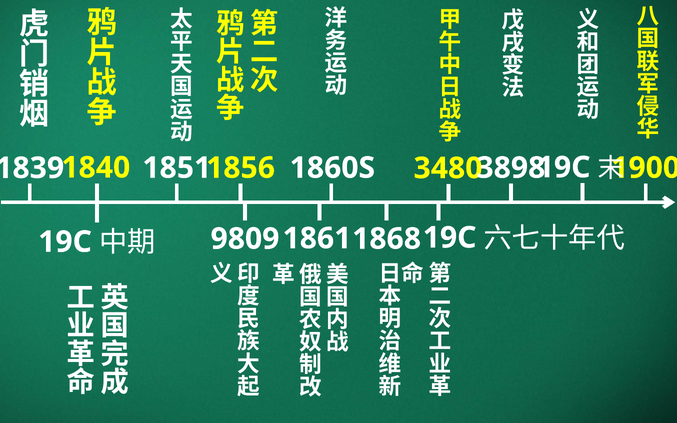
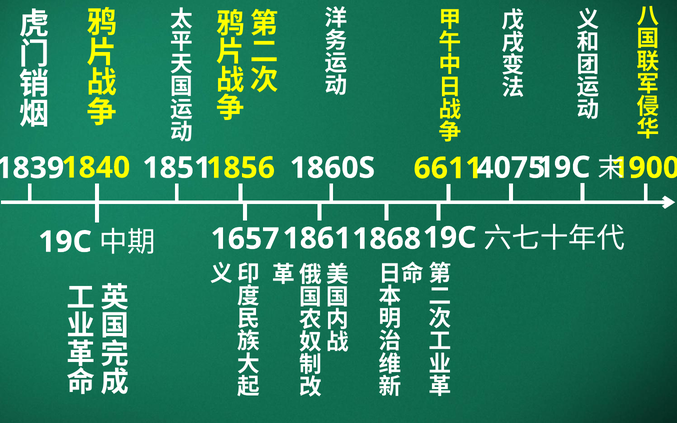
3898: 3898 -> 4075
3480: 3480 -> 6611
9809: 9809 -> 1657
